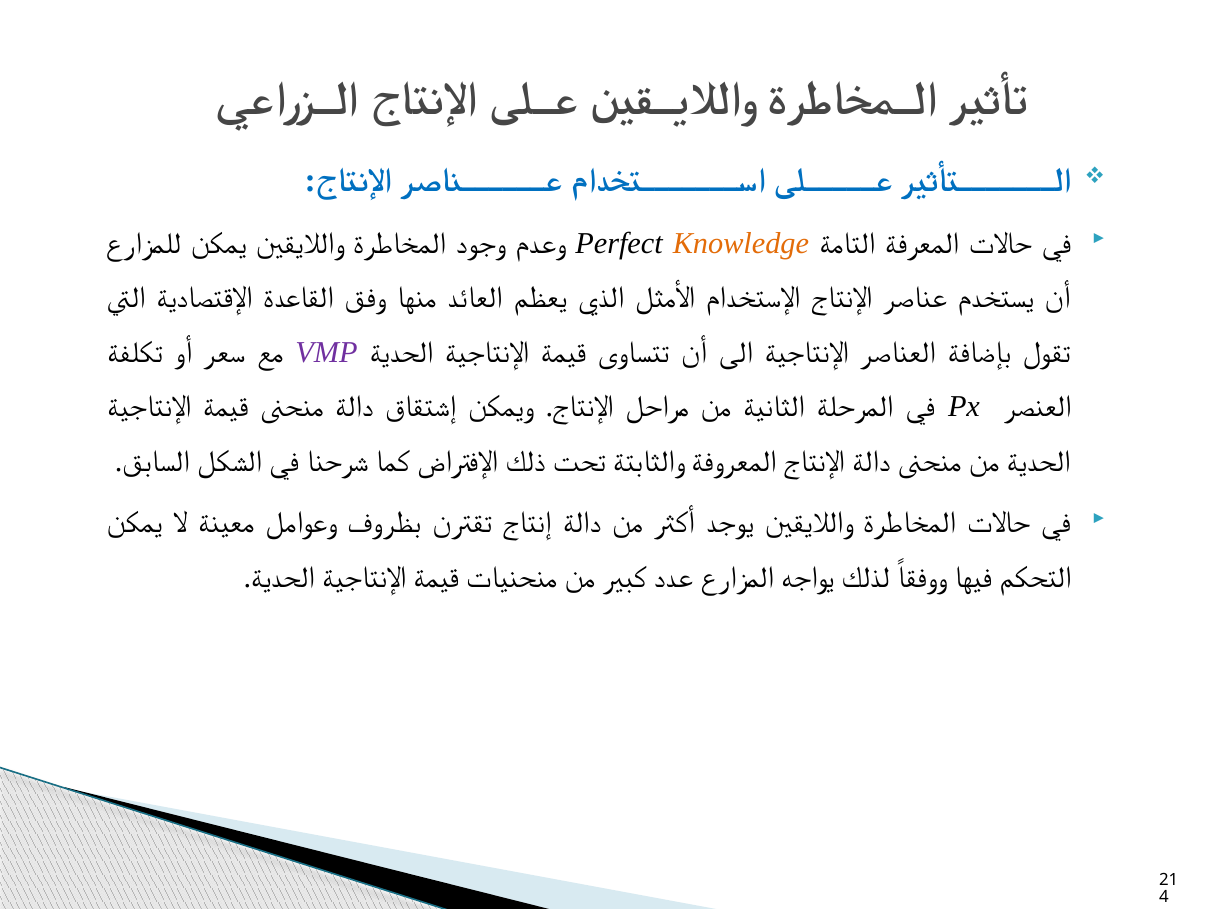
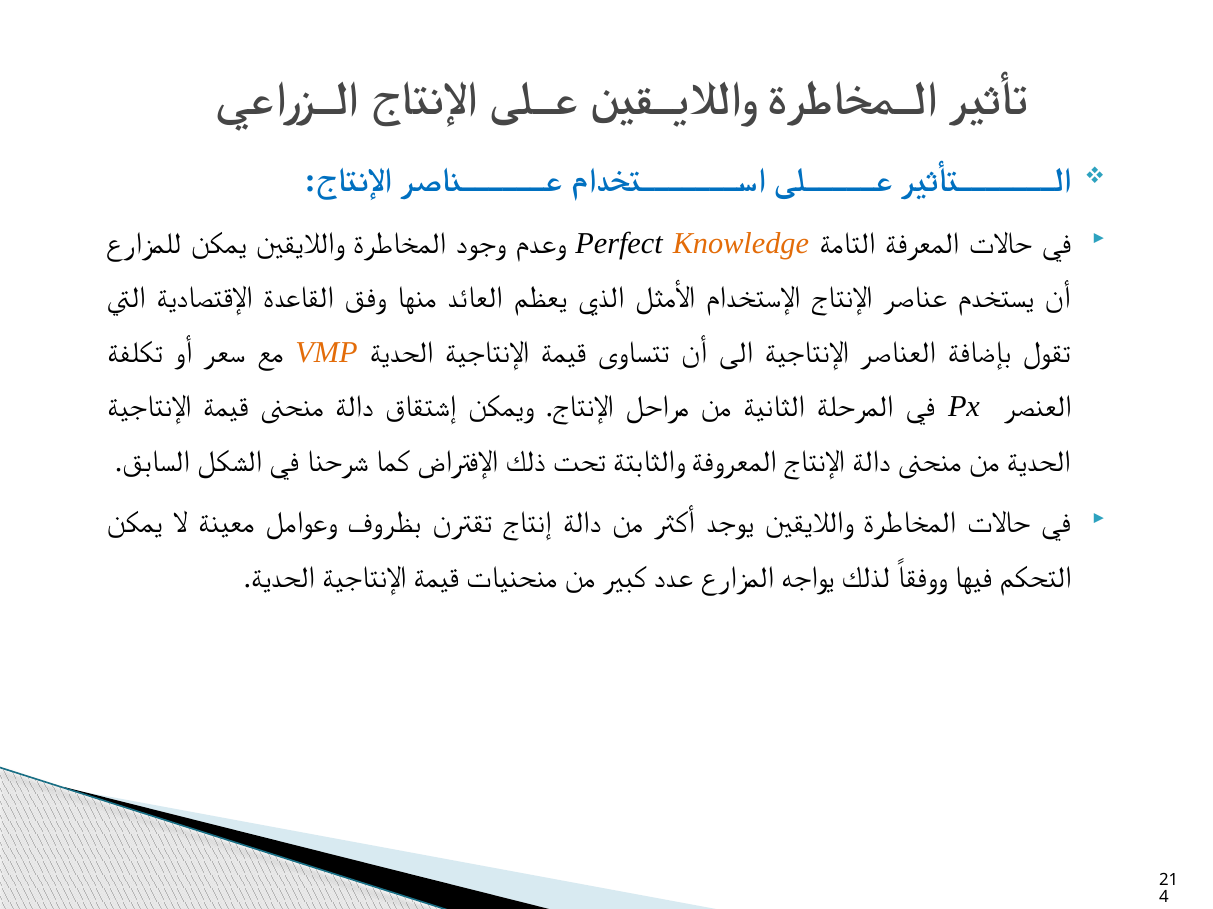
VMP colour: purple -> orange
